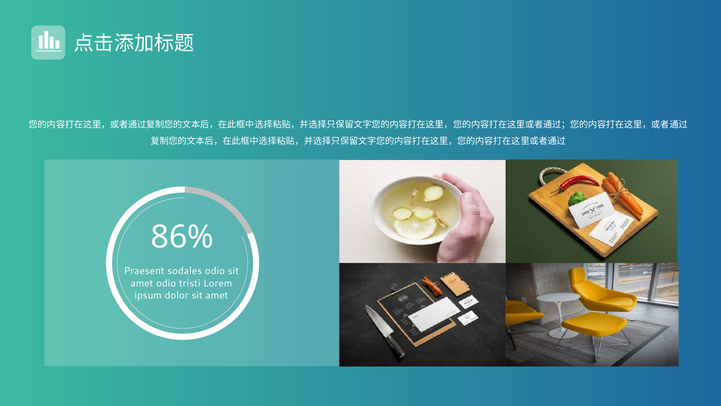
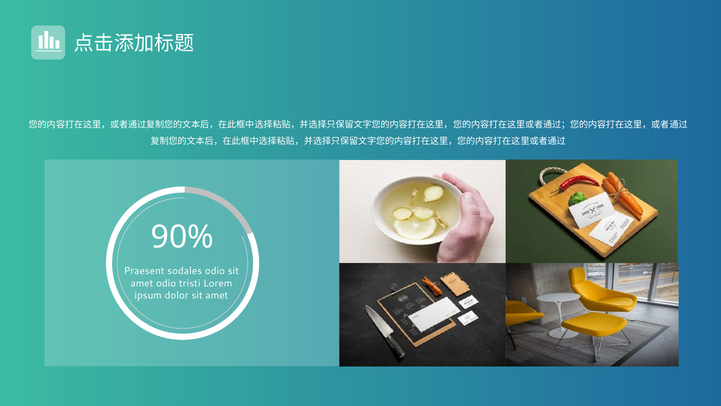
86%: 86% -> 90%
